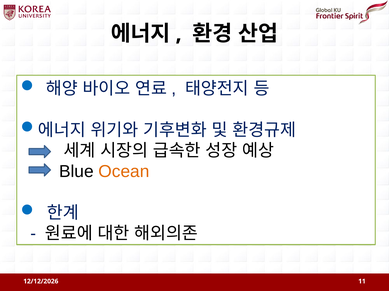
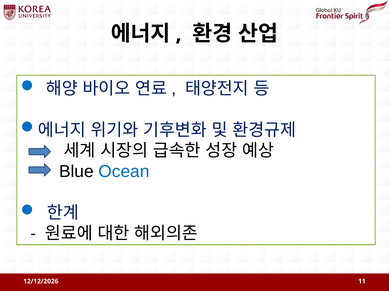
Ocean colour: orange -> blue
